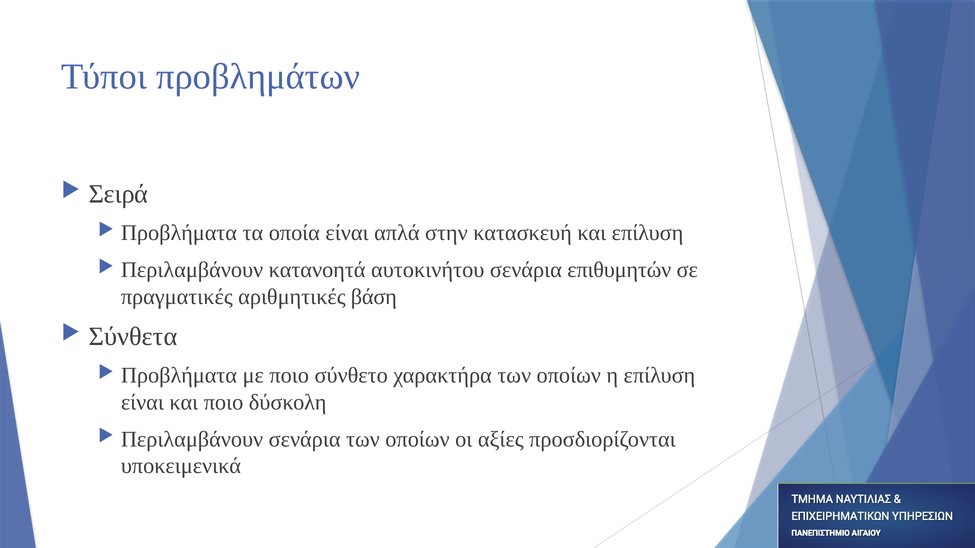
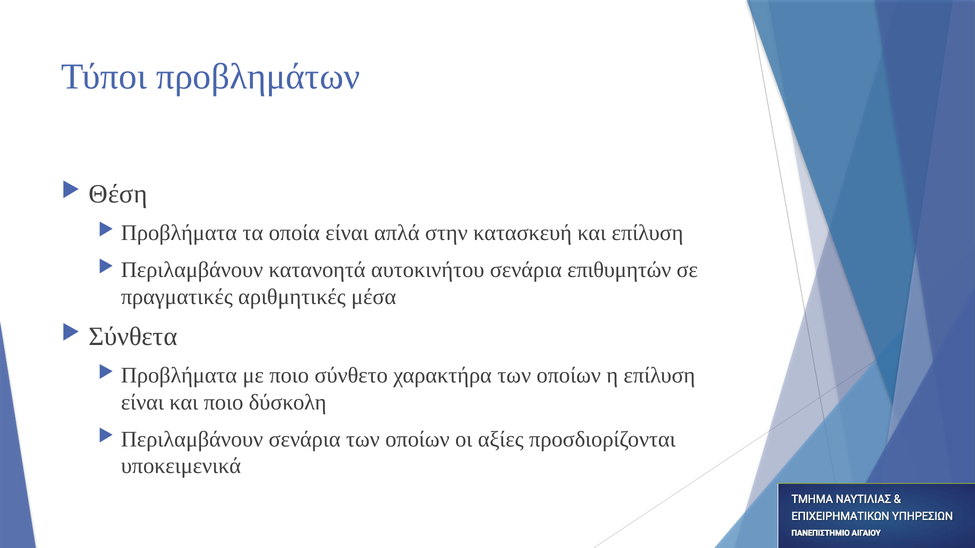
Σειρά: Σειρά -> Θέση
βάση: βάση -> μέσα
